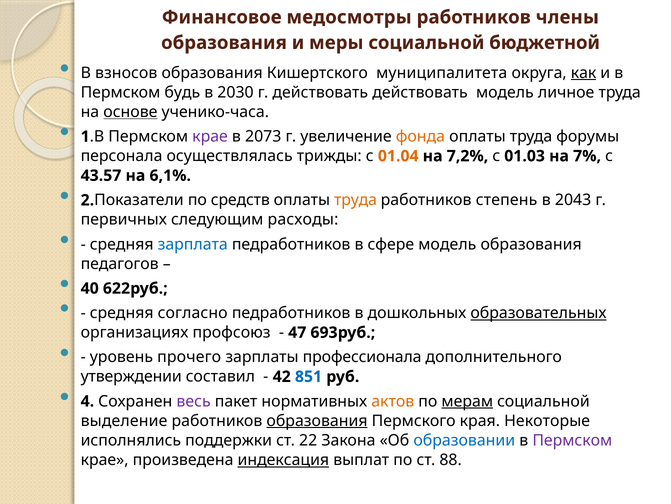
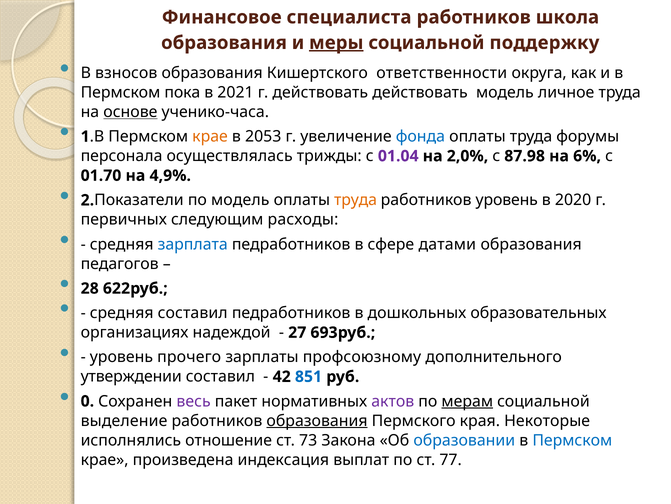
медосмотры: медосмотры -> специалиста
члены: члены -> школа
меры underline: none -> present
бюджетной: бюджетной -> поддержку
муниципалитета: муниципалитета -> ответственности
как underline: present -> none
будь: будь -> пока
2030: 2030 -> 2021
крае at (210, 136) colour: purple -> orange
2073: 2073 -> 2053
фонда colour: orange -> blue
01.04 colour: orange -> purple
7,2%: 7,2% -> 2,0%
01.03: 01.03 -> 87.98
7%: 7% -> 6%
43.57: 43.57 -> 01.70
6,1%: 6,1% -> 4,9%
по средств: средств -> модель
работников степень: степень -> уровень
2043: 2043 -> 2020
сфере модель: модель -> датами
40: 40 -> 28
средняя согласно: согласно -> составил
образовательных underline: present -> none
профсоюз: профсоюз -> надеждой
47: 47 -> 27
профессионала: профессионала -> профсоюзному
4: 4 -> 0
актов colour: orange -> purple
поддержки: поддержки -> отношение
22: 22 -> 73
Пермском at (572, 440) colour: purple -> blue
индексация underline: present -> none
88: 88 -> 77
